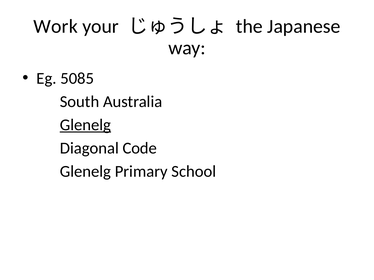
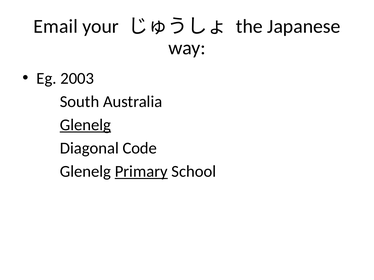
Work: Work -> Email
5085: 5085 -> 2003
Primary underline: none -> present
